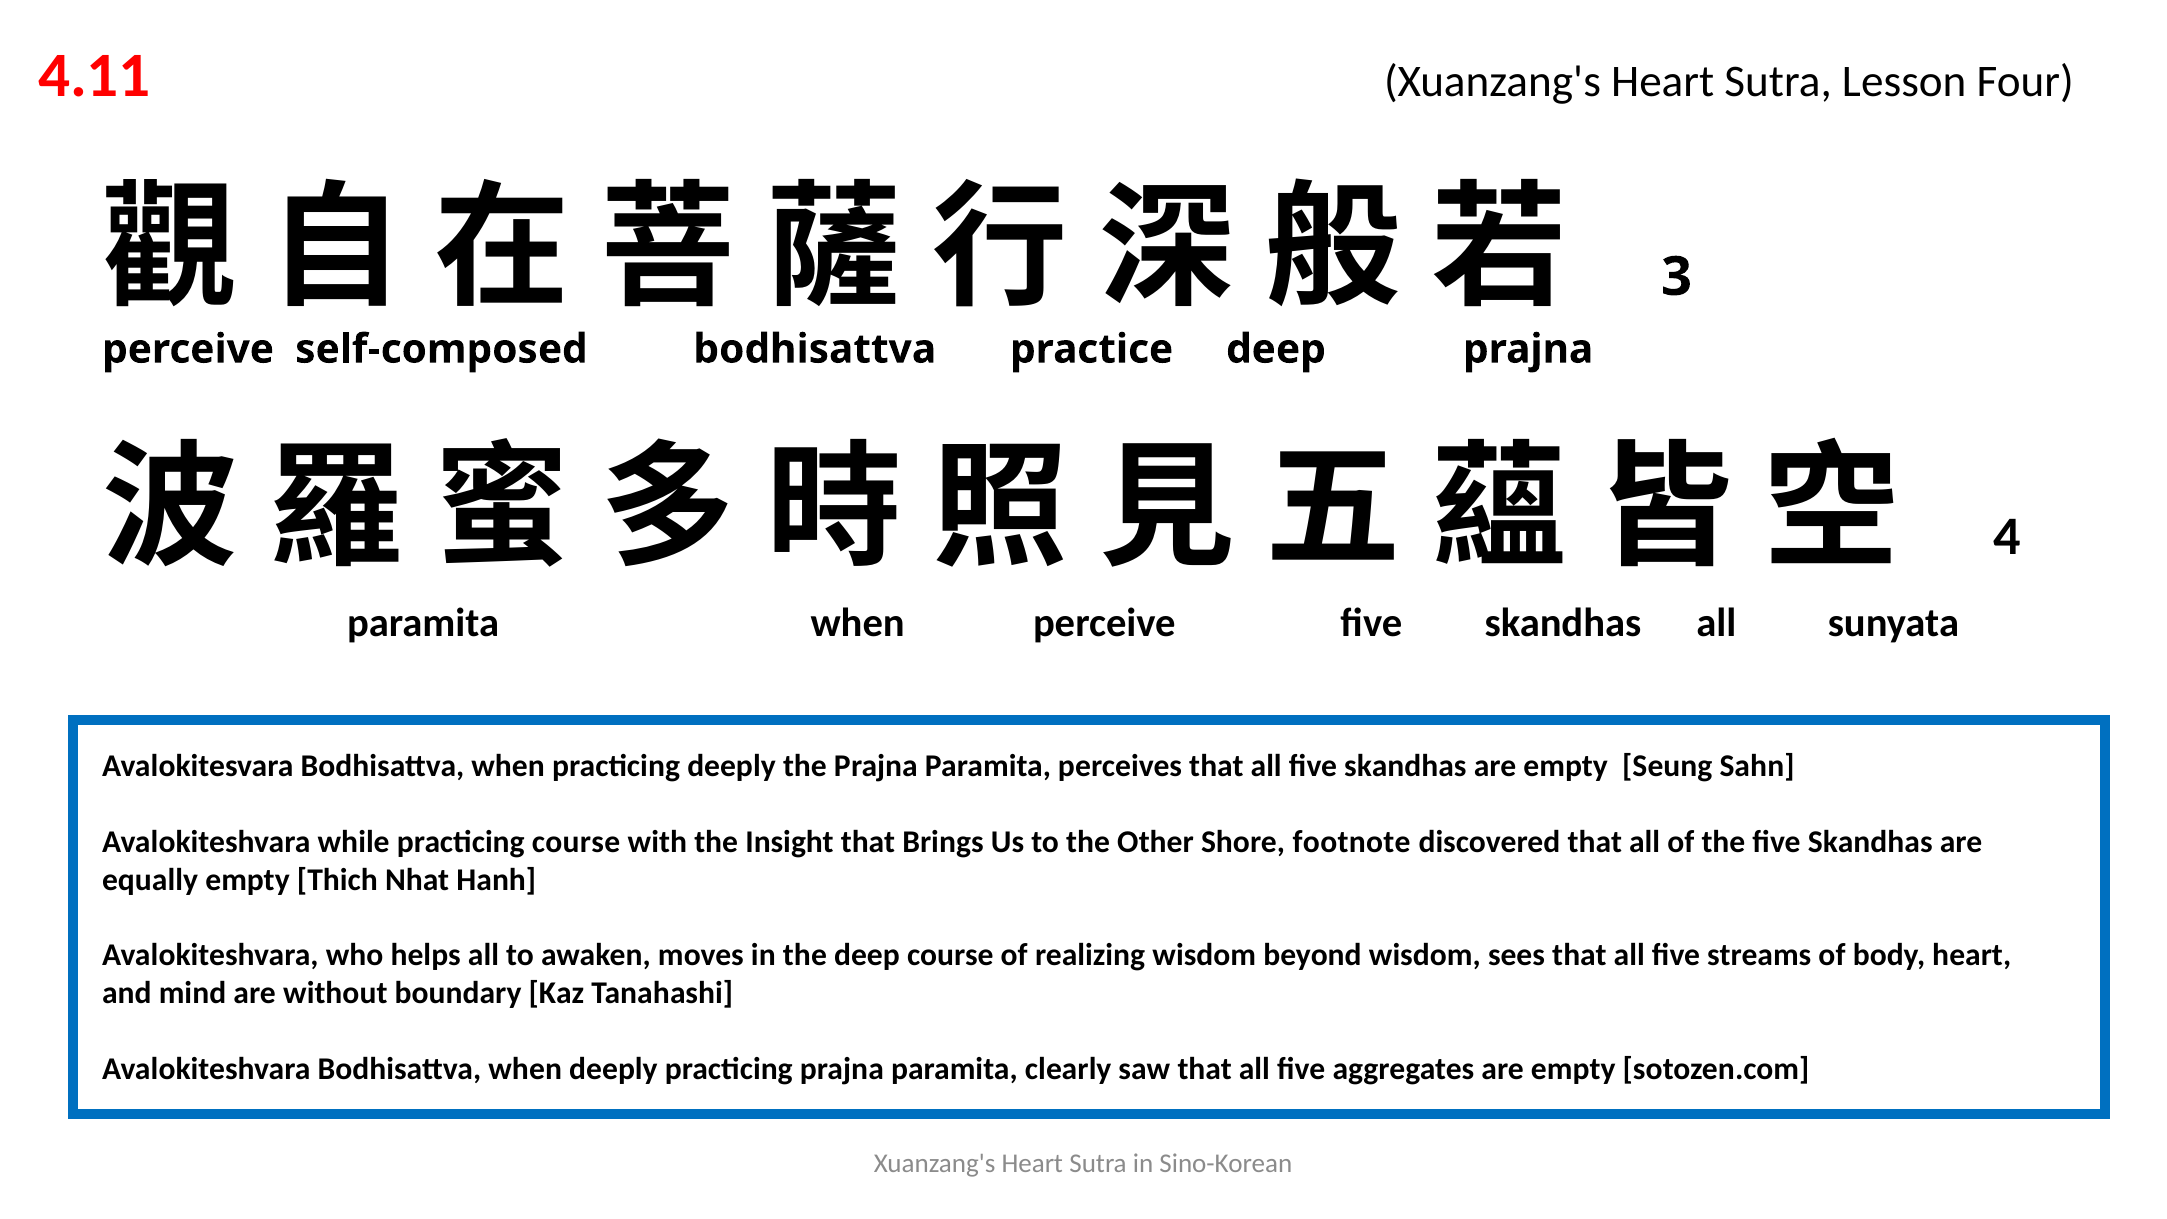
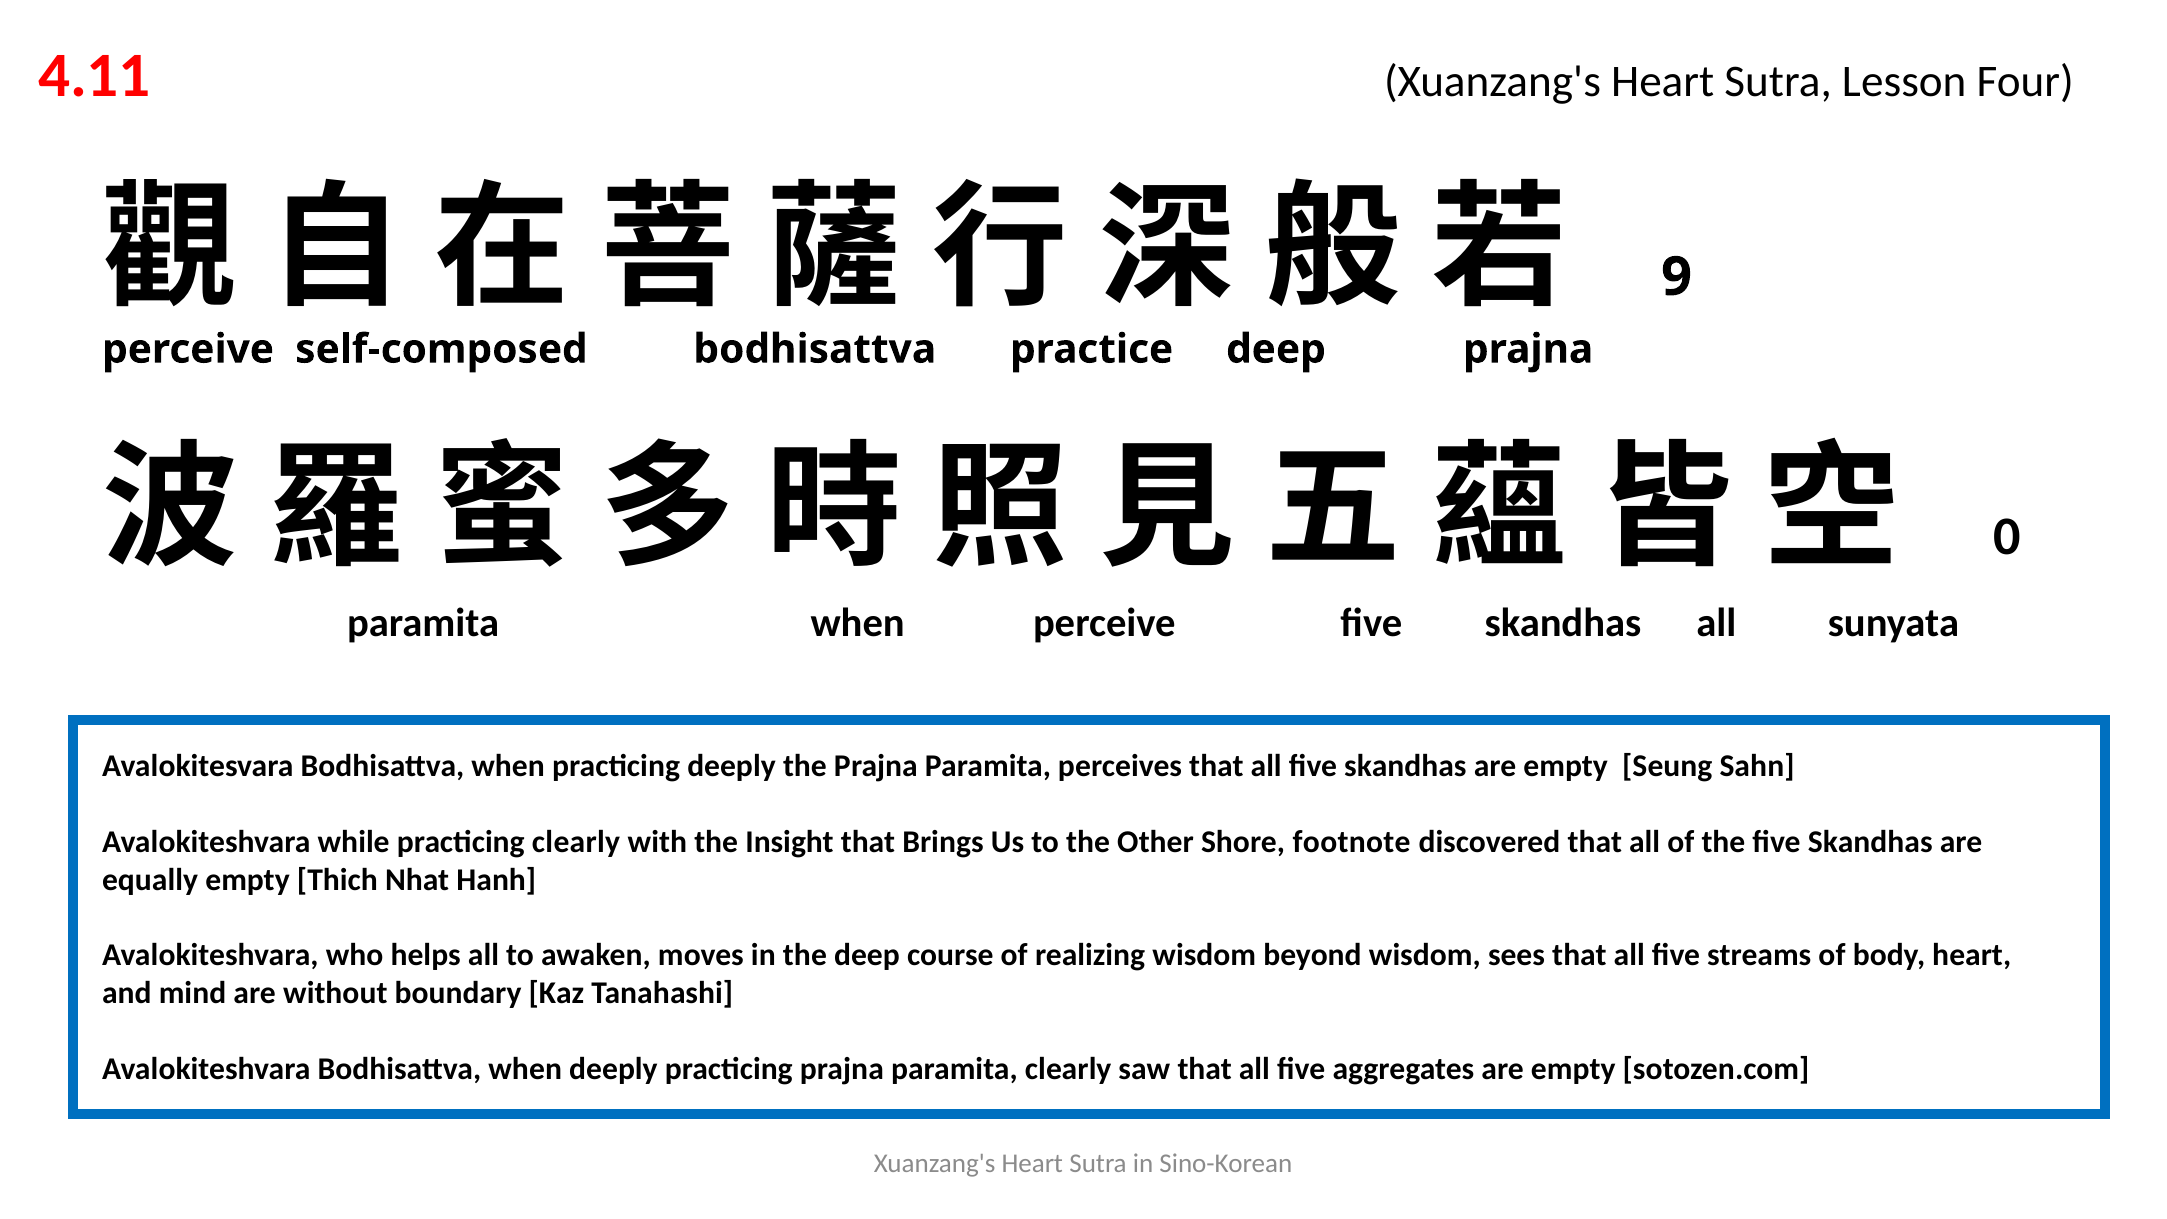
3: 3 -> 9
4: 4 -> 0
practicing course: course -> clearly
